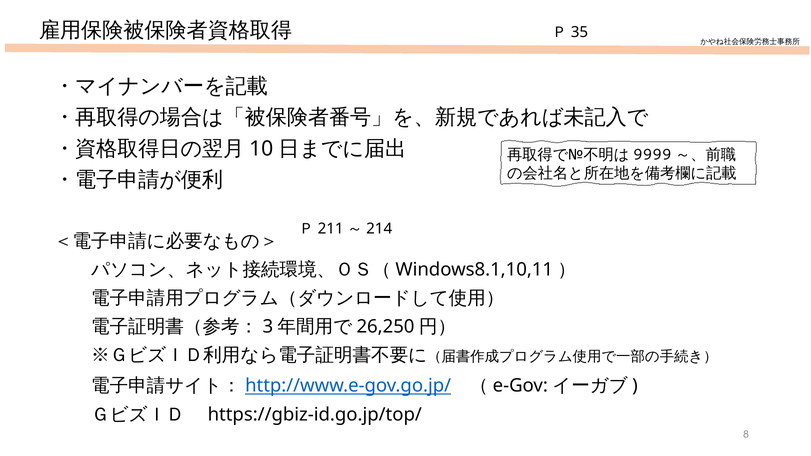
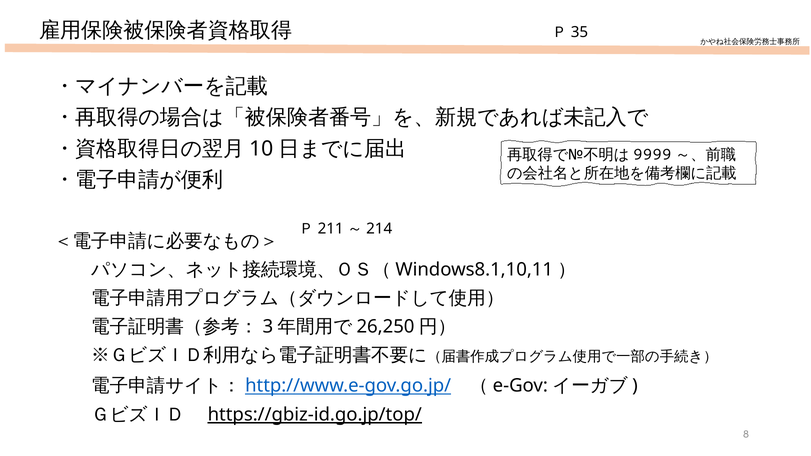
https://gbiz-id.go.jp/top/ underline: none -> present
